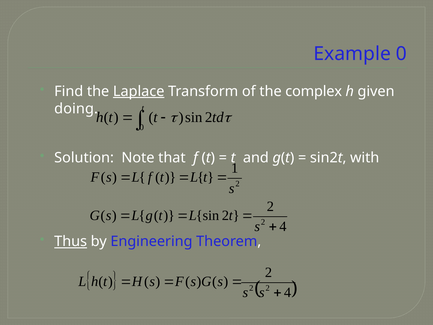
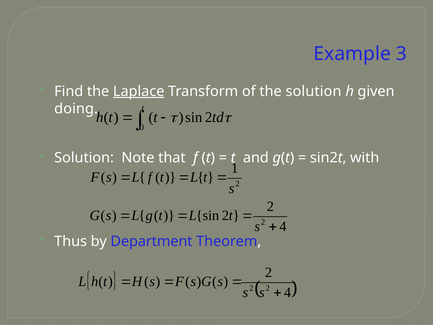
Example 0: 0 -> 3
the complex: complex -> solution
Thus underline: present -> none
Engineering: Engineering -> Department
